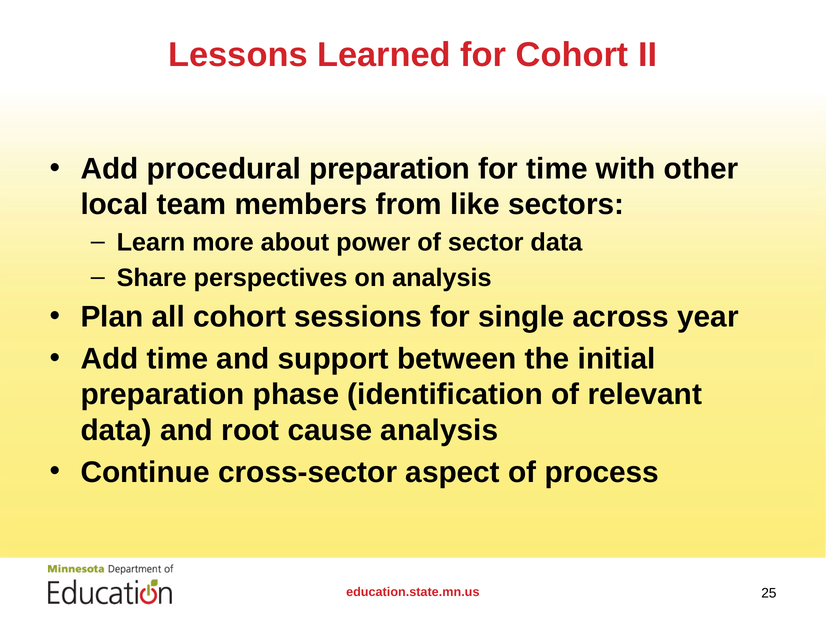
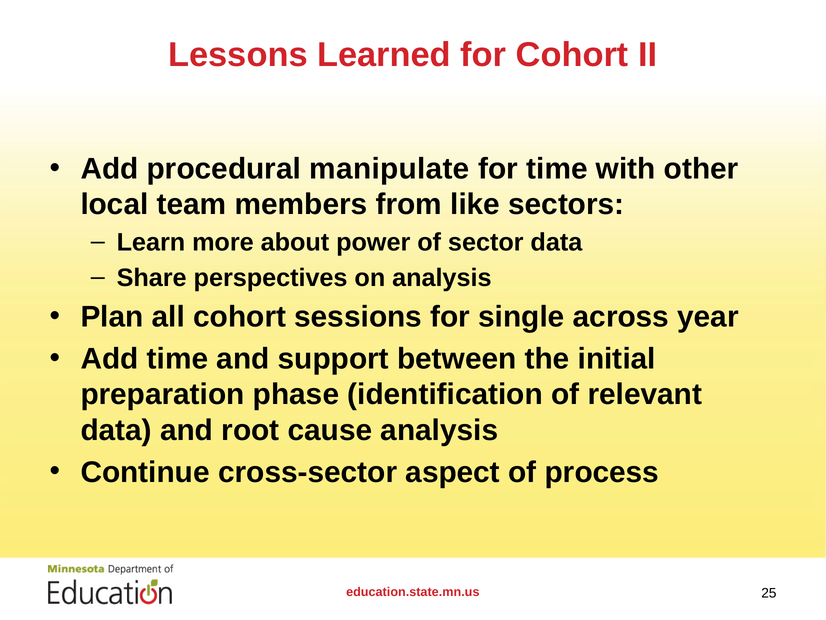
procedural preparation: preparation -> manipulate
